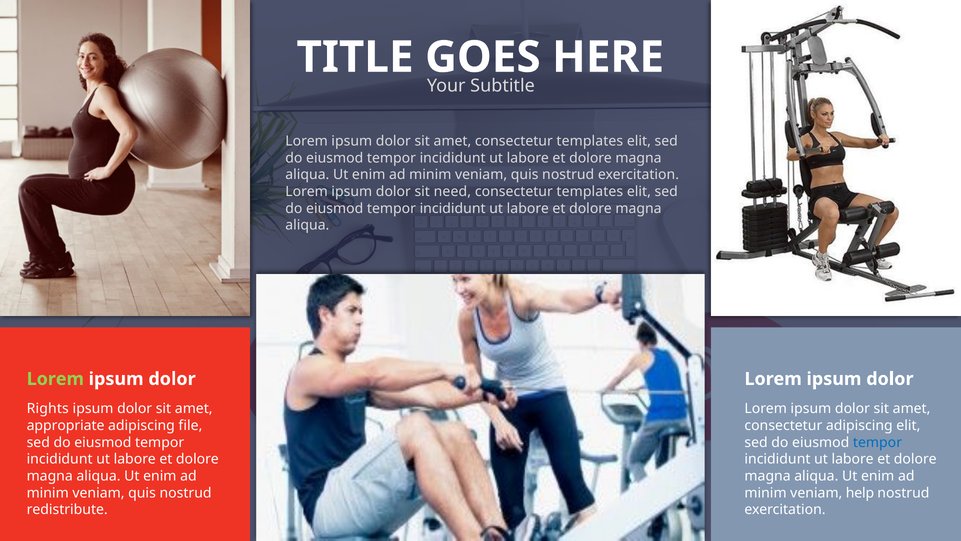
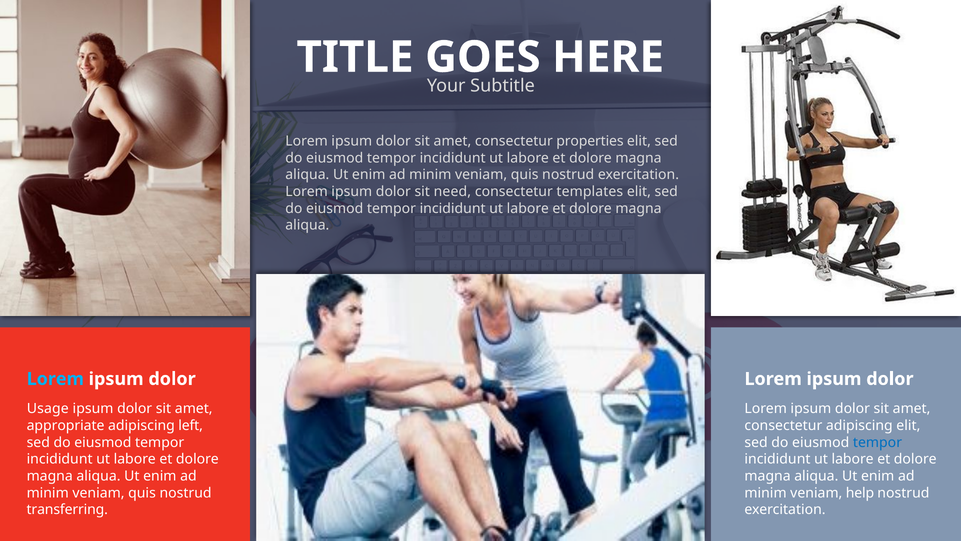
amet consectetur templates: templates -> properties
Lorem at (55, 379) colour: light green -> light blue
Rights: Rights -> Usage
file: file -> left
redistribute: redistribute -> transferring
